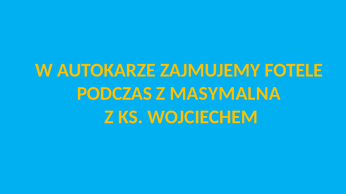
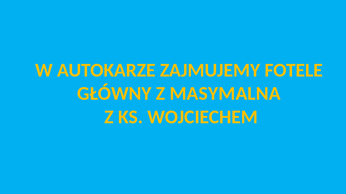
PODCZAS: PODCZAS -> GŁÓWNY
